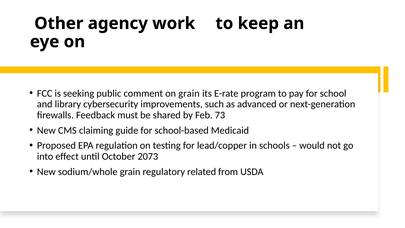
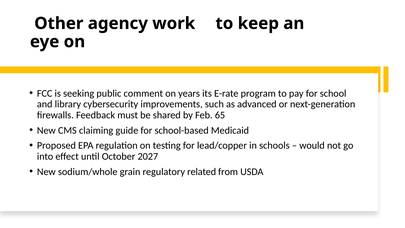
on grain: grain -> years
73: 73 -> 65
2073: 2073 -> 2027
